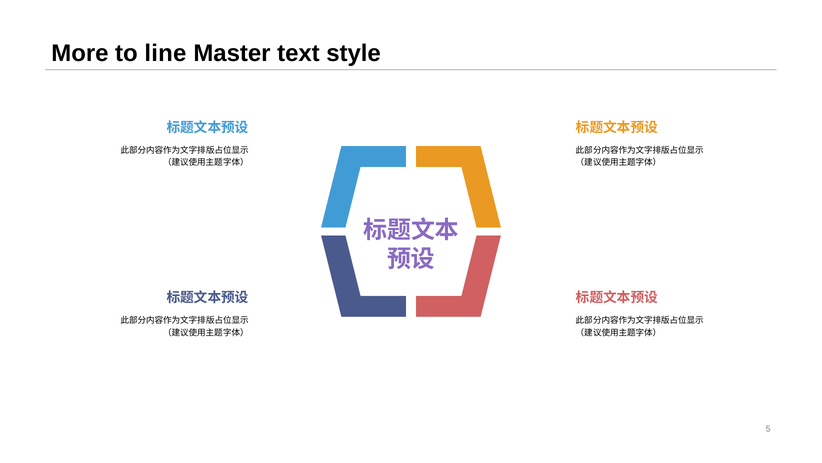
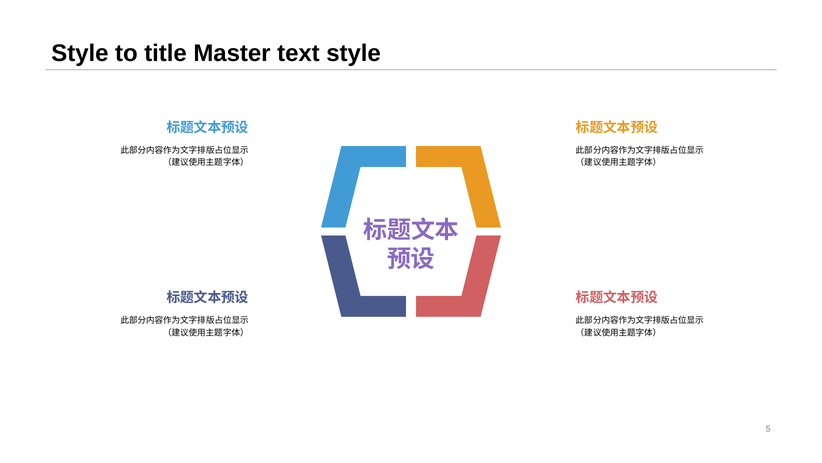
More at (80, 53): More -> Style
line: line -> title
